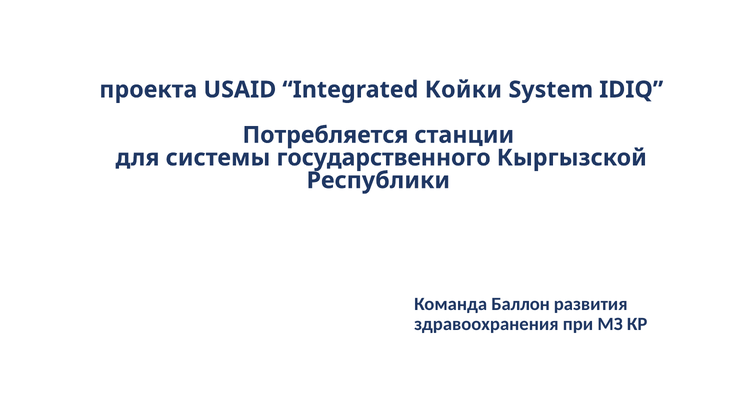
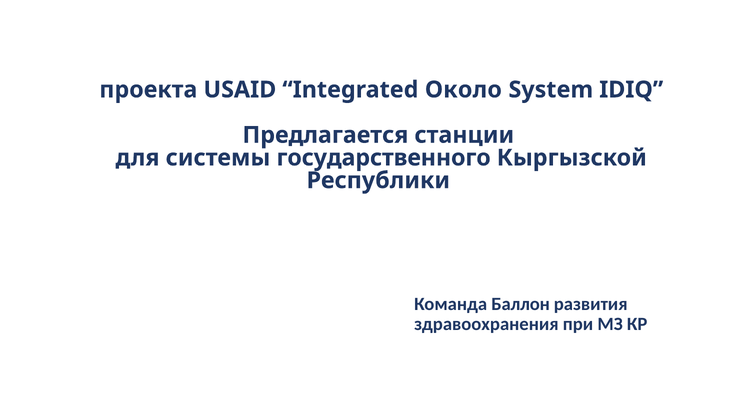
Койки: Койки -> Около
Потребляется: Потребляется -> Предлагается
